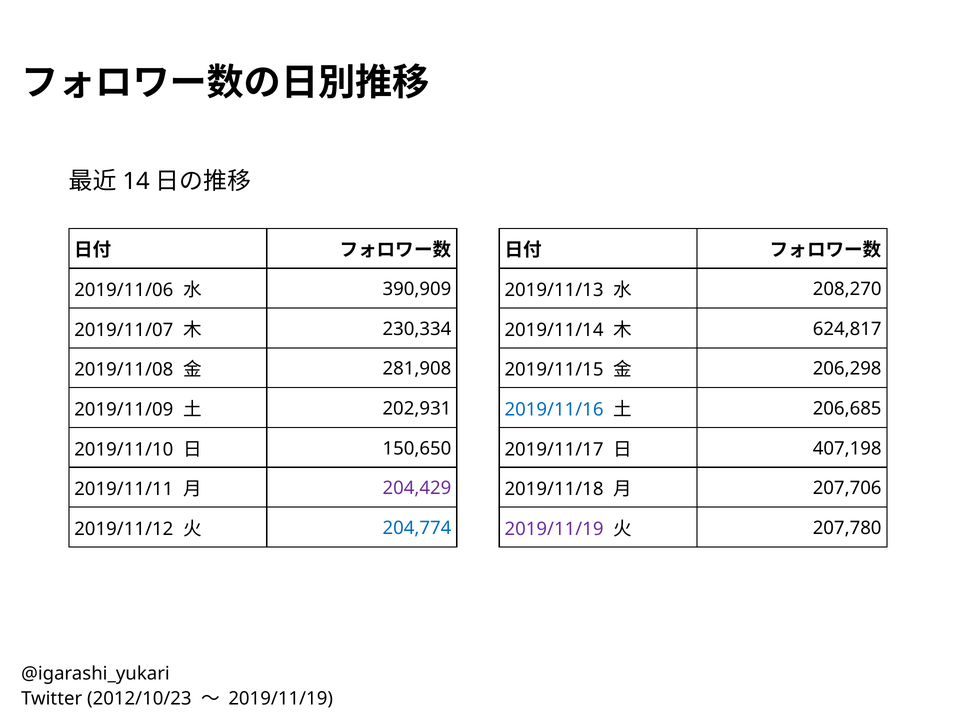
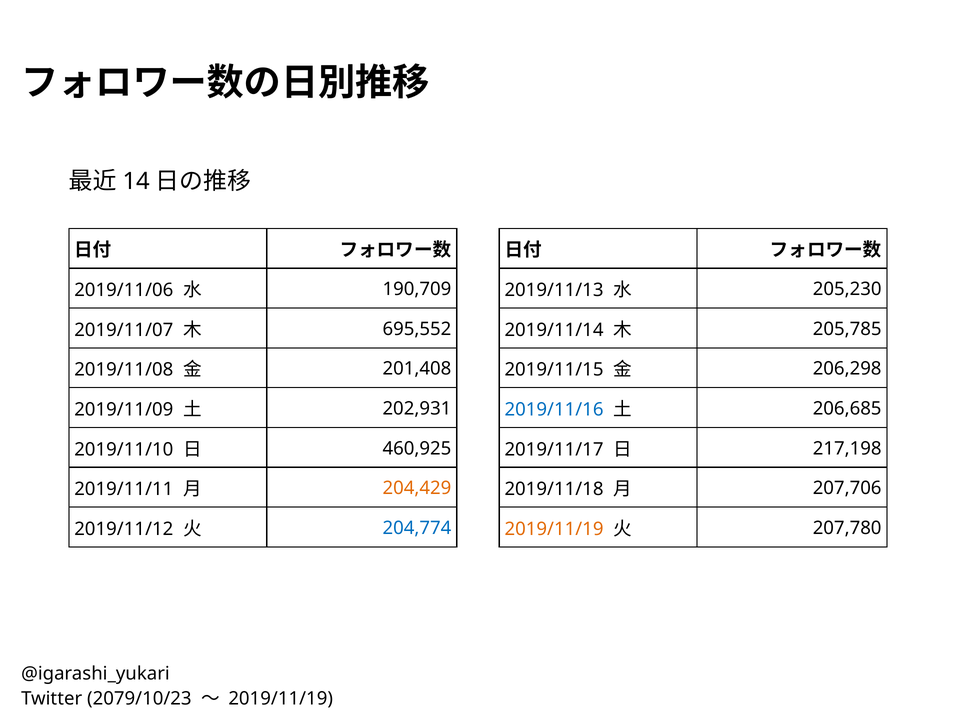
390,909: 390,909 -> 190,709
208,270: 208,270 -> 205,230
230,334: 230,334 -> 695,552
624,817: 624,817 -> 205,785
281,908: 281,908 -> 201,408
150,650: 150,650 -> 460,925
407,198: 407,198 -> 217,198
204,429 colour: purple -> orange
2019/11/19 at (554, 529) colour: purple -> orange
2012/10/23: 2012/10/23 -> 2079/10/23
